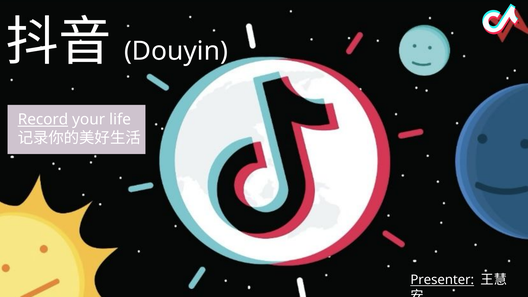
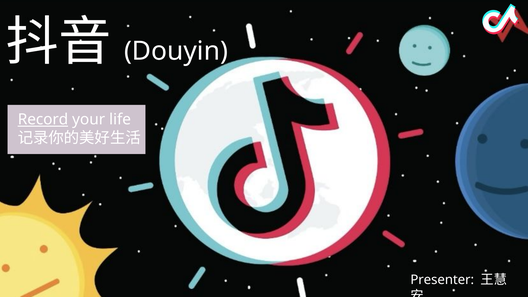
Presenter underline: present -> none
